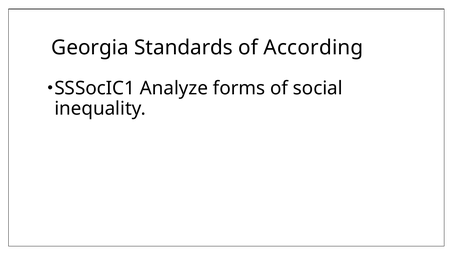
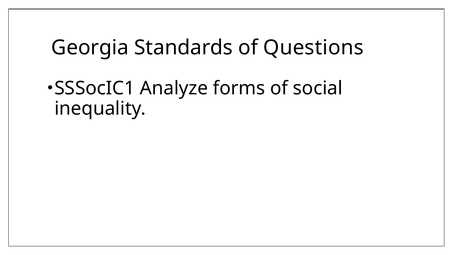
According: According -> Questions
